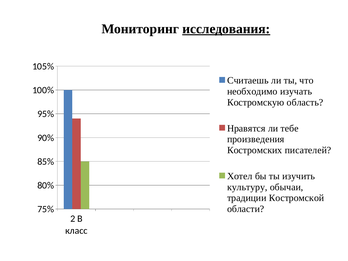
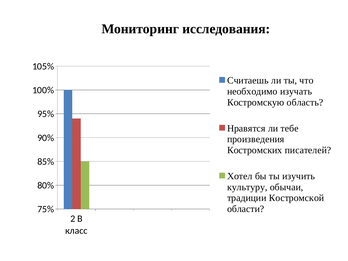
исследования underline: present -> none
